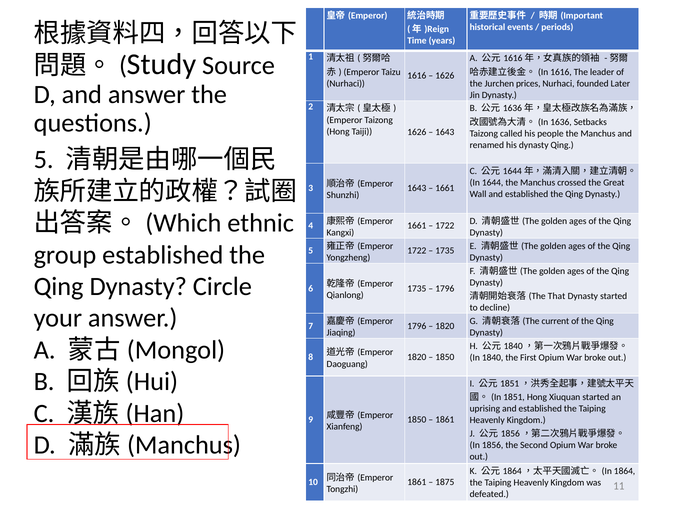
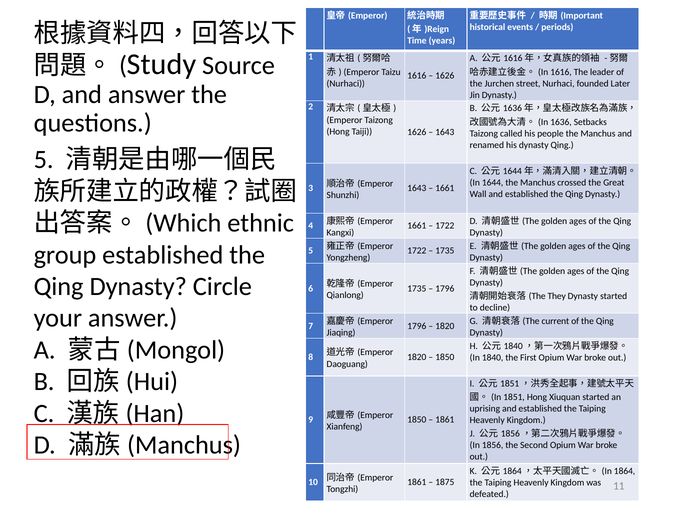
prices: prices -> street
That: That -> They
